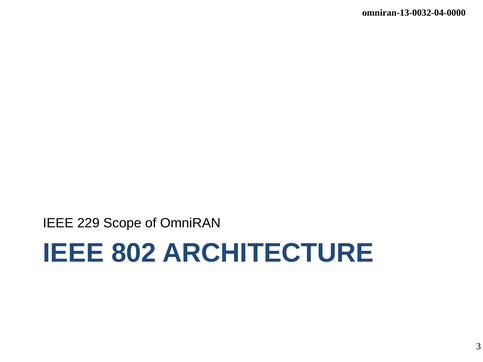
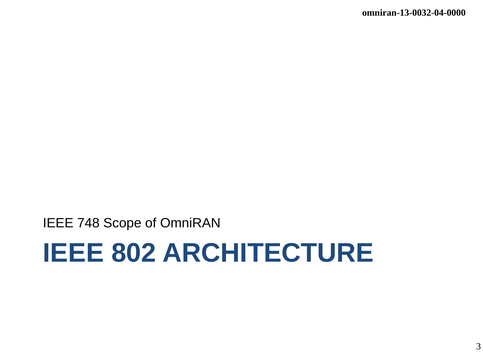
229: 229 -> 748
